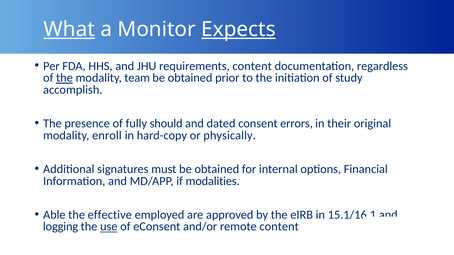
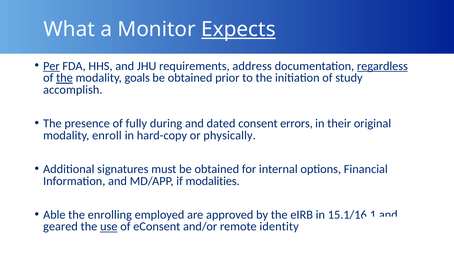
What underline: present -> none
Per underline: none -> present
requirements content: content -> address
regardless underline: none -> present
team: team -> goals
should: should -> during
effective: effective -> enrolling
logging: logging -> geared
remote content: content -> identity
